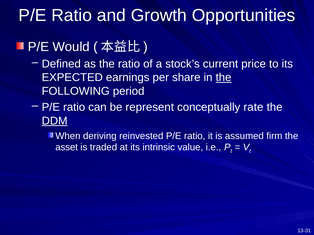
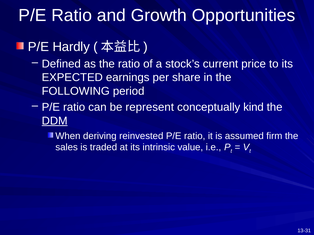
Would: Would -> Hardly
the at (224, 78) underline: present -> none
rate: rate -> kind
asset: asset -> sales
